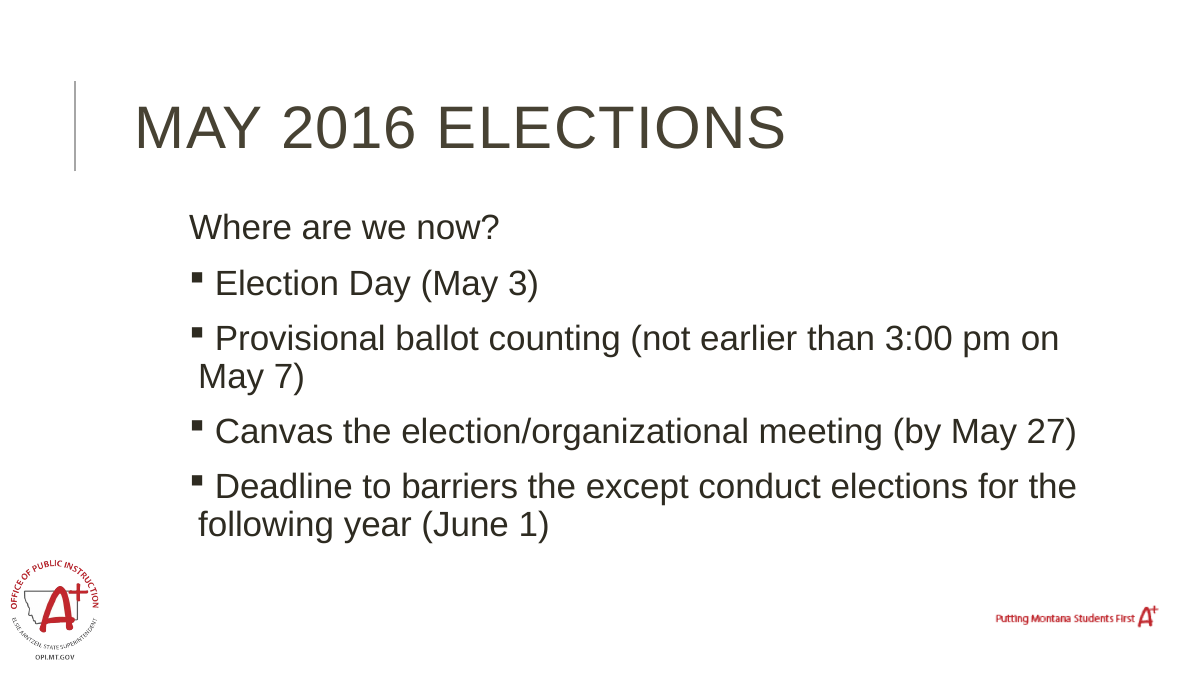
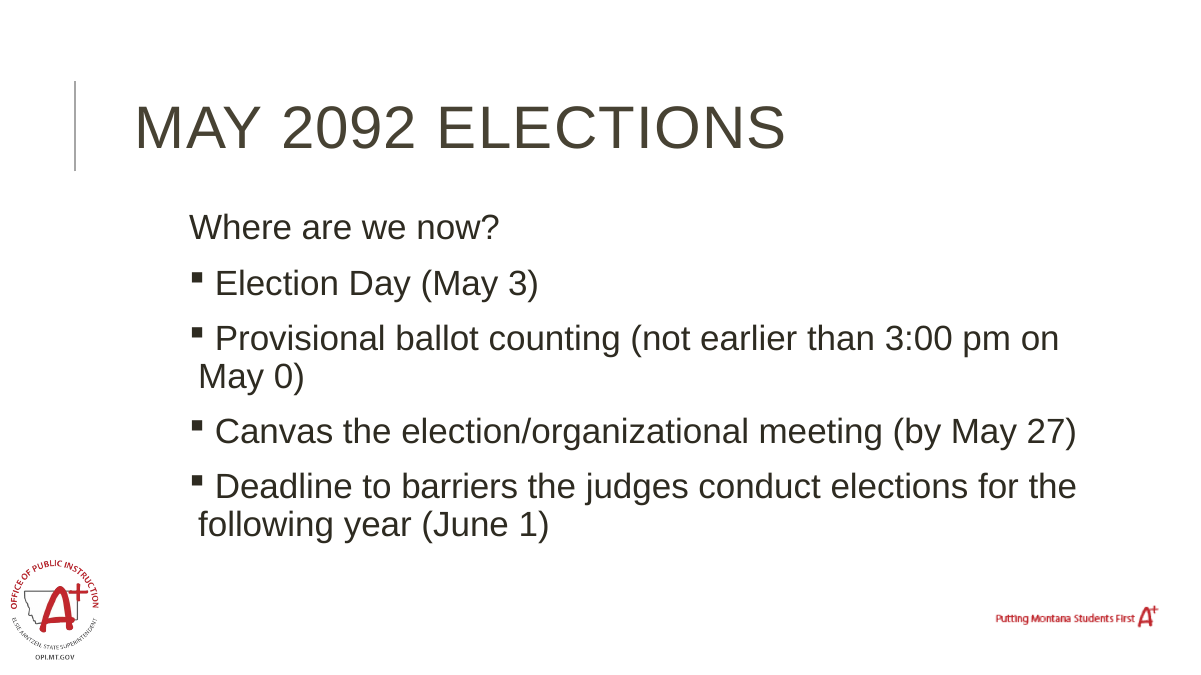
2016: 2016 -> 2092
7: 7 -> 0
except: except -> judges
